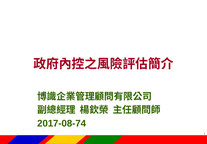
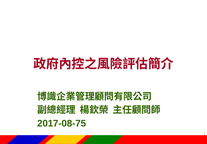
2017-08-74: 2017-08-74 -> 2017-08-75
